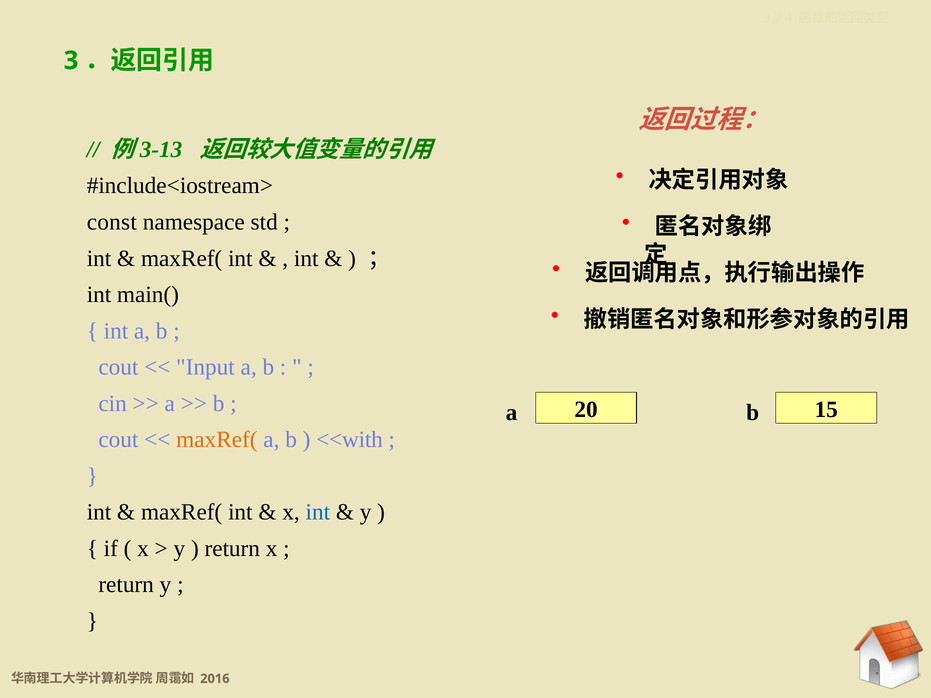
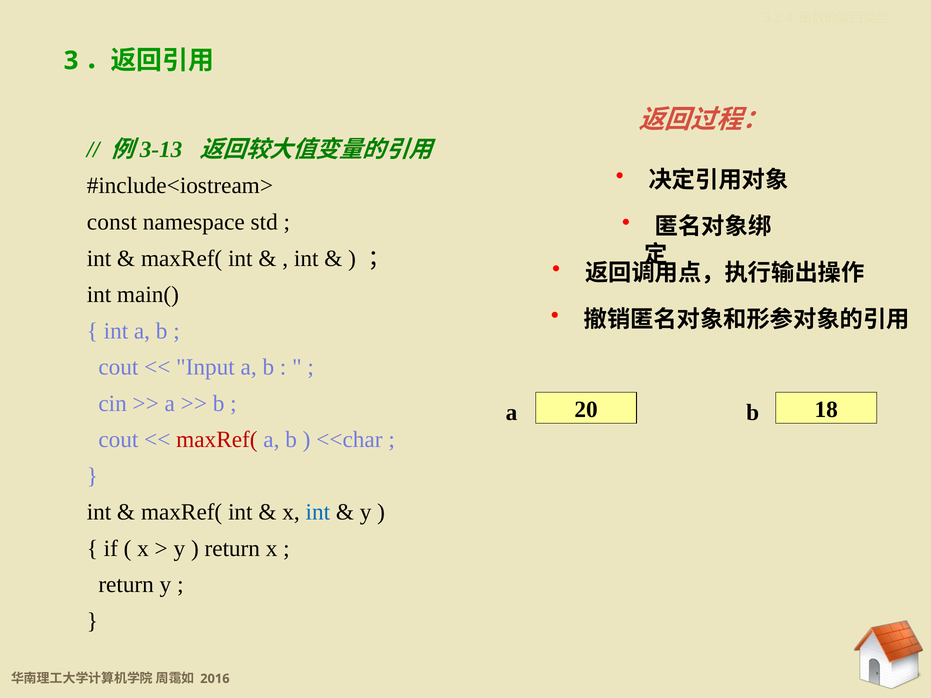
15: 15 -> 18
maxRef( at (217, 440) colour: orange -> red
<<with: <<with -> <<char
